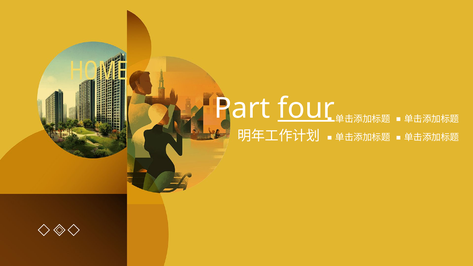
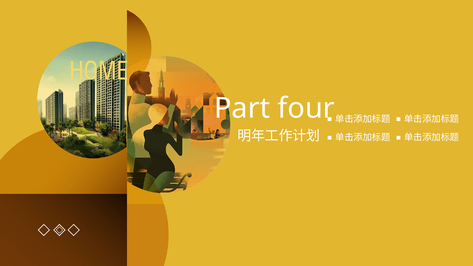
four underline: present -> none
